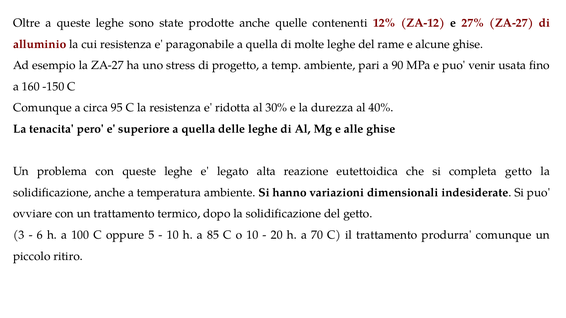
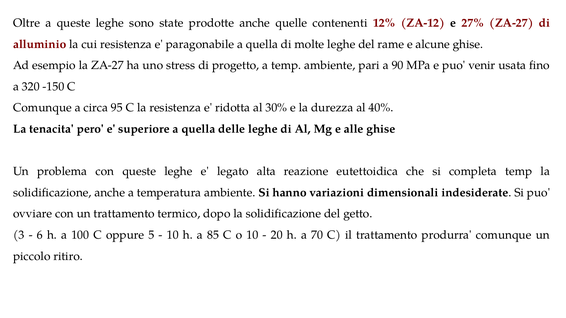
160: 160 -> 320
completa getto: getto -> temp
